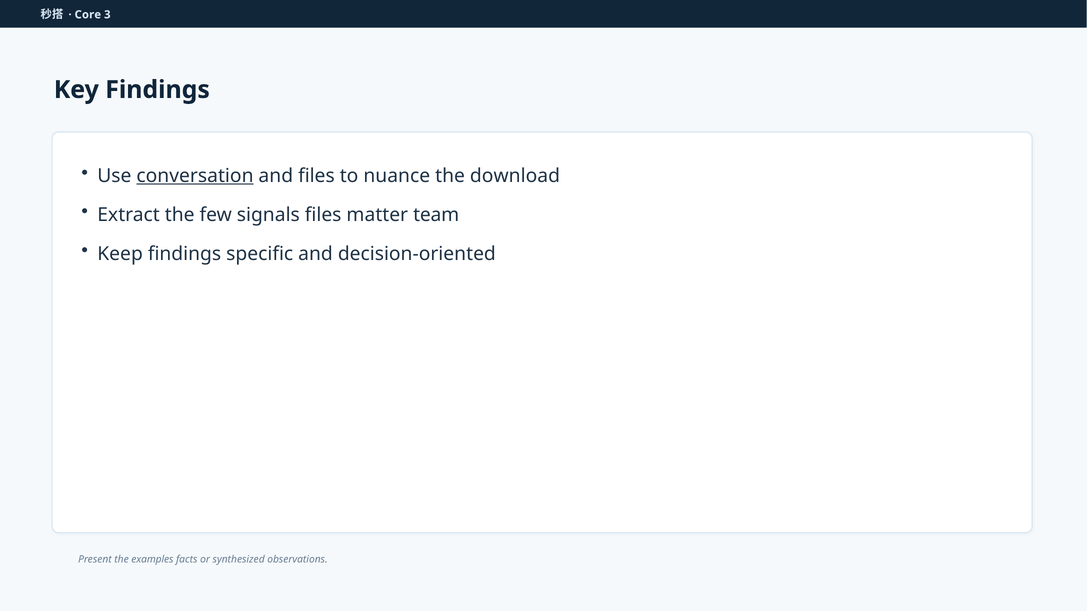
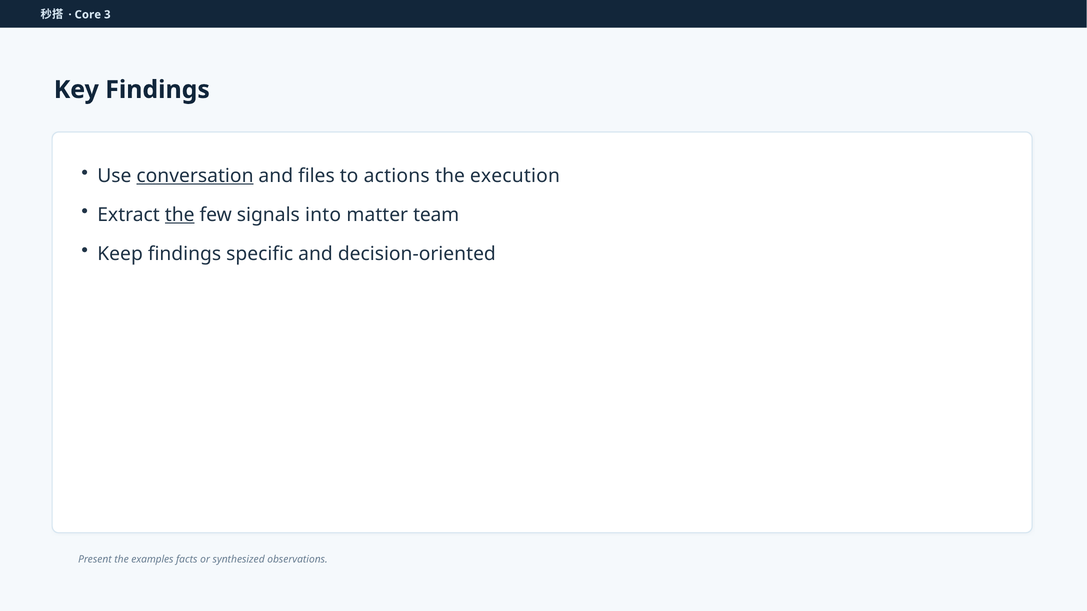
nuance: nuance -> actions
download: download -> execution
the at (180, 215) underline: none -> present
signals files: files -> into
